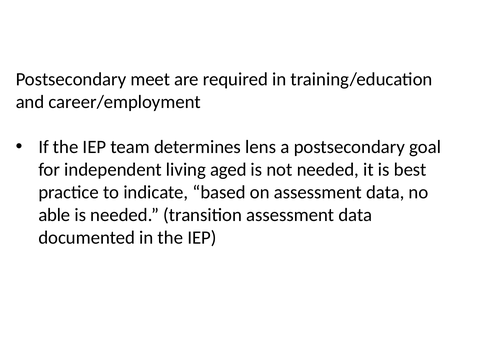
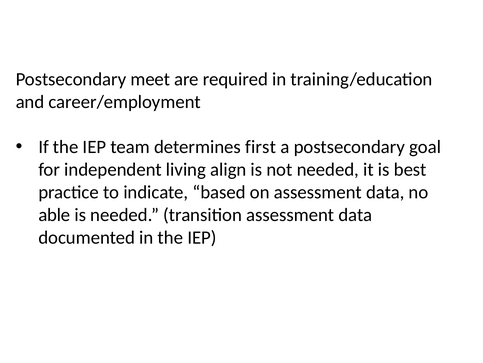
lens: lens -> first
aged: aged -> align
